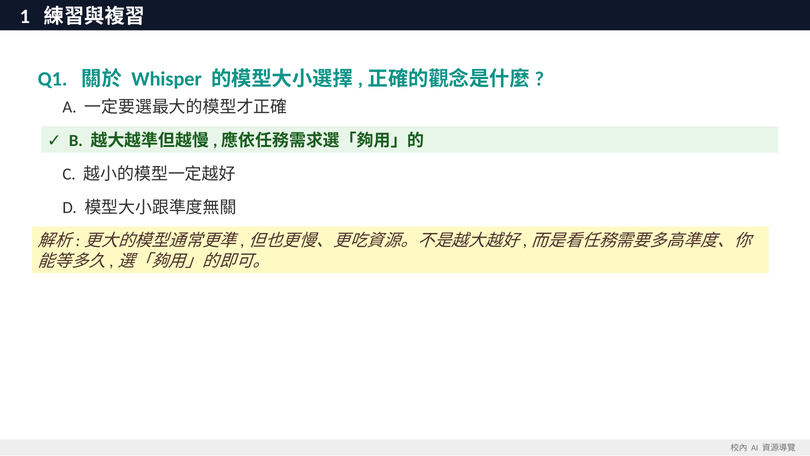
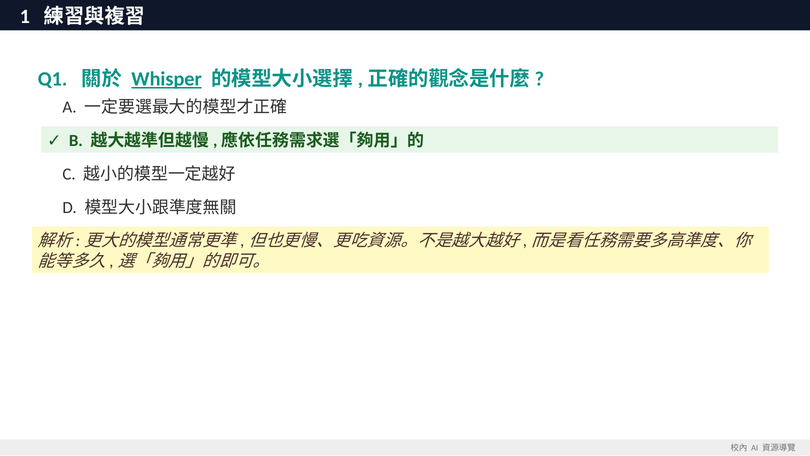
Whisper underline: none -> present
